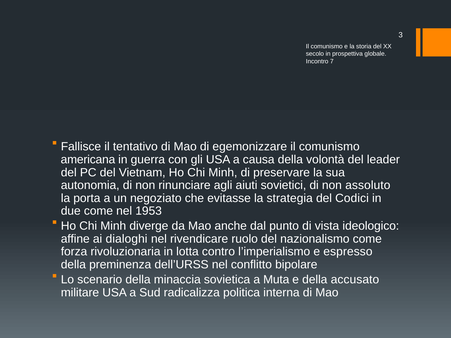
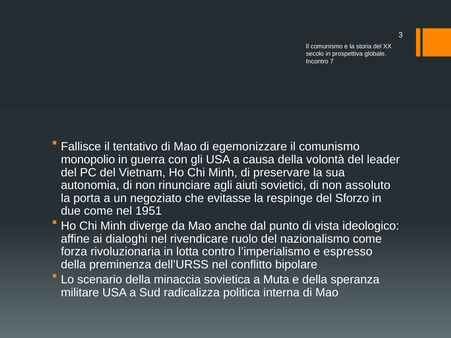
americana: americana -> monopolio
strategia: strategia -> respinge
Codici: Codici -> Sforzo
1953: 1953 -> 1951
accusato: accusato -> speranza
